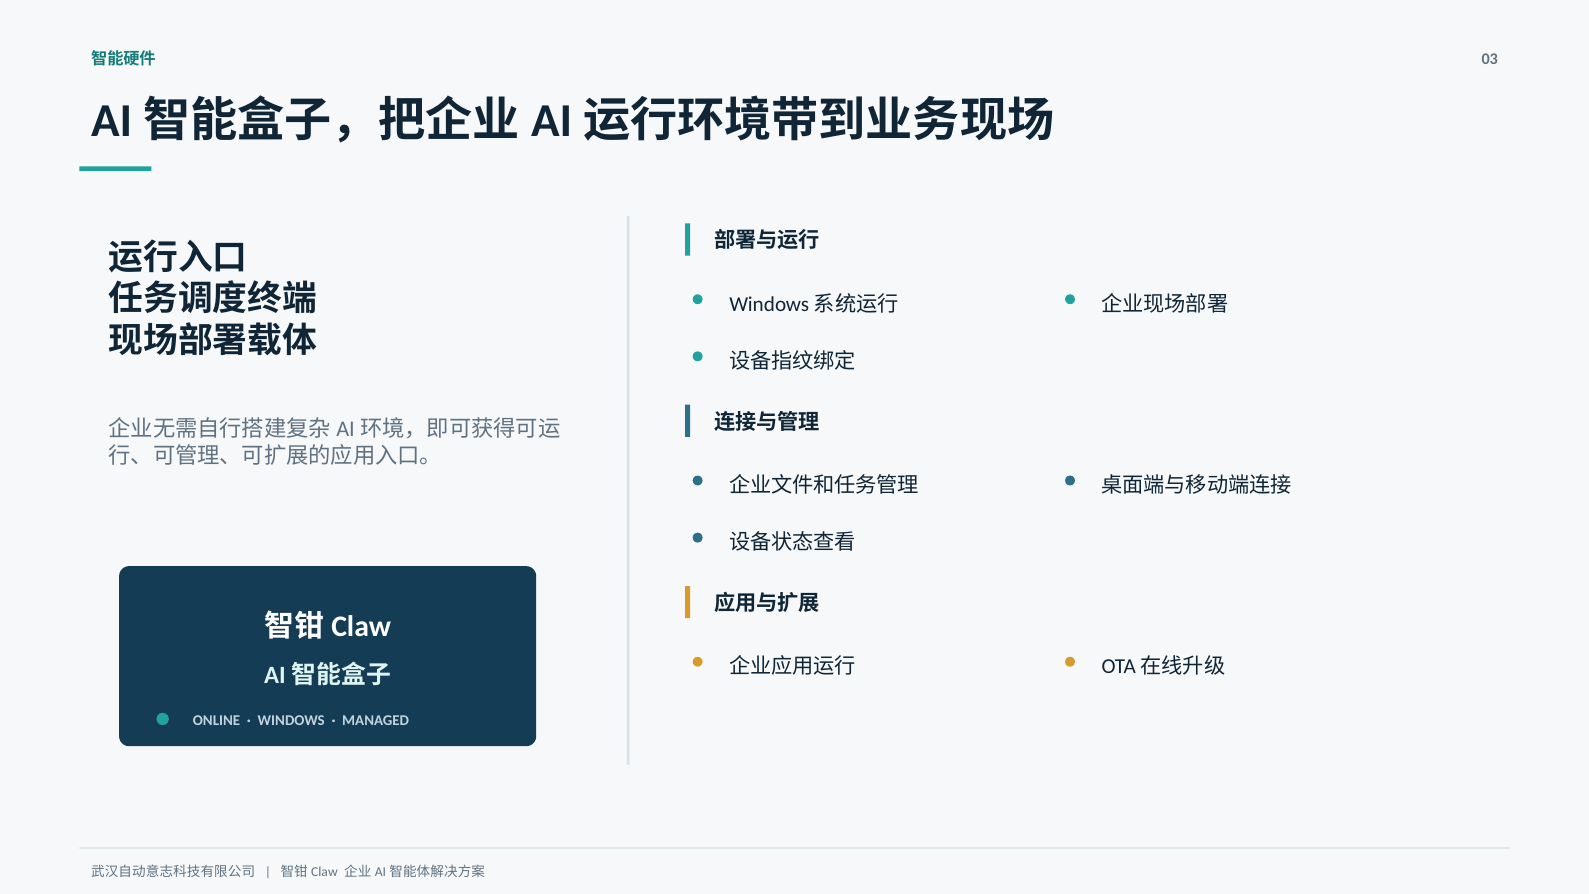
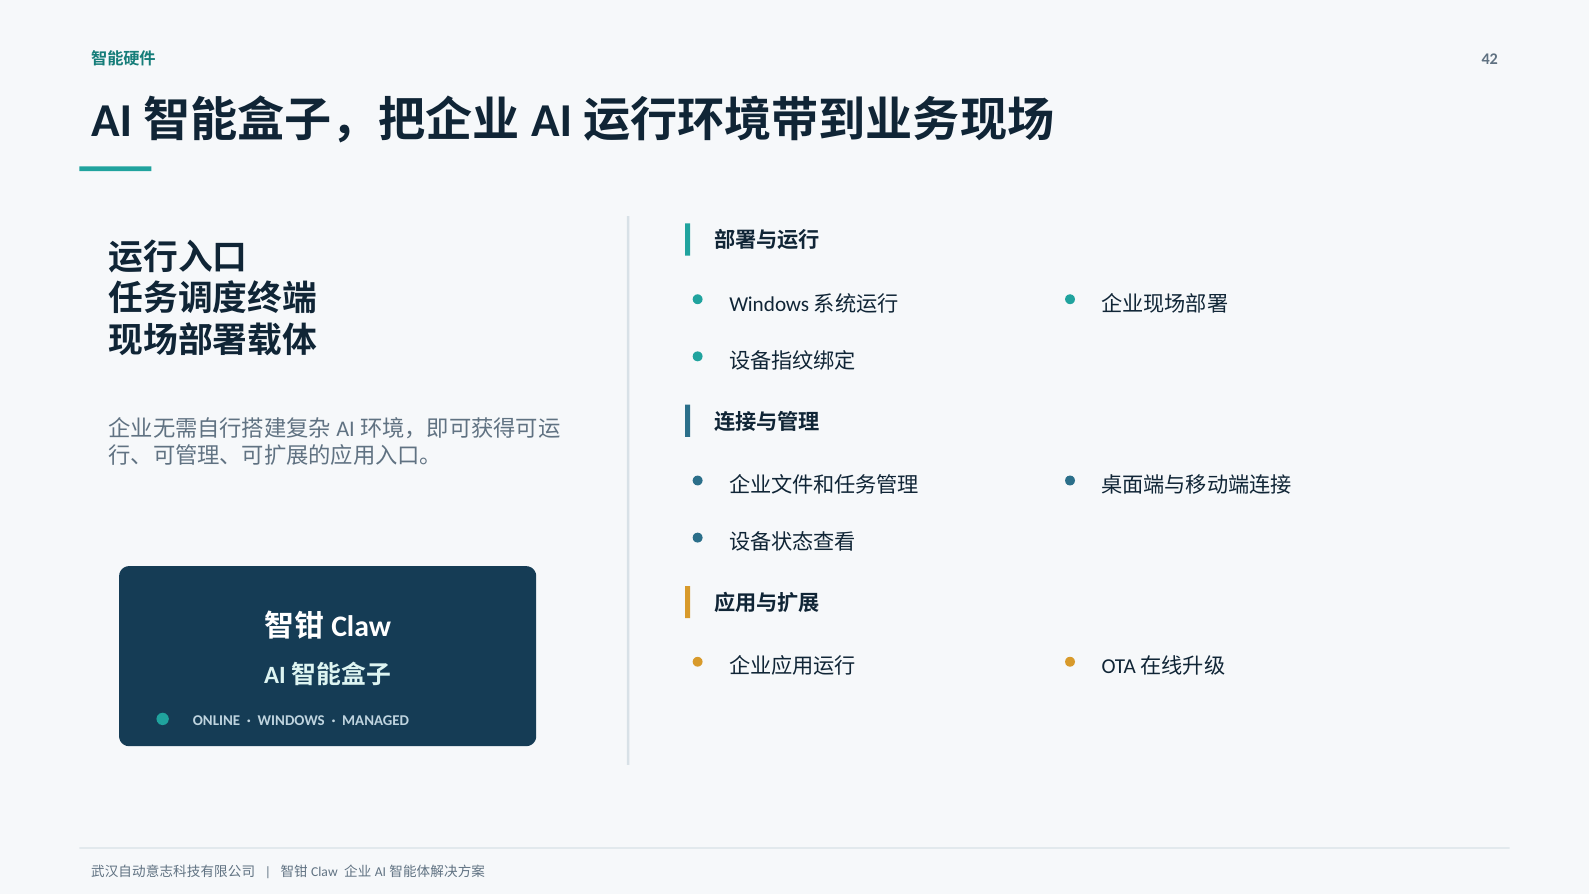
03: 03 -> 42
